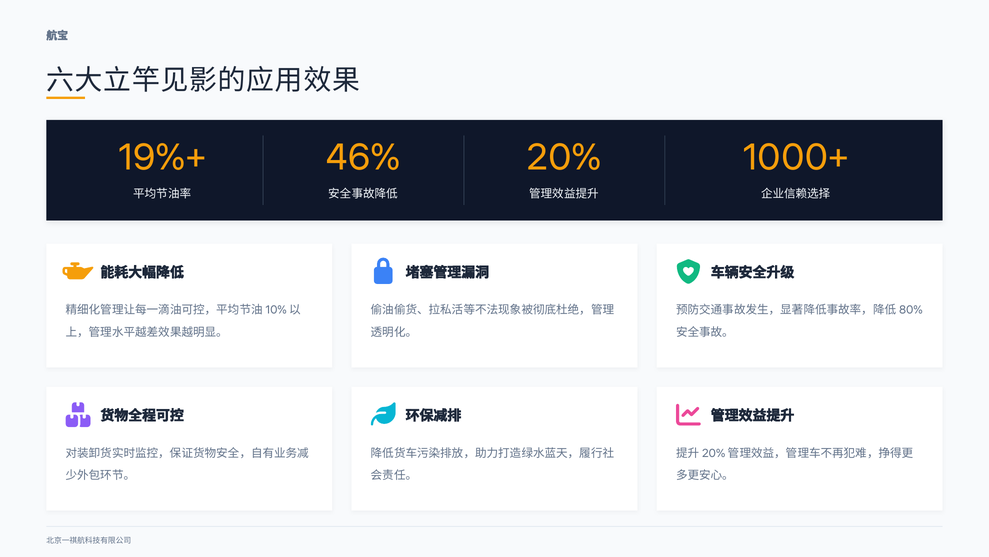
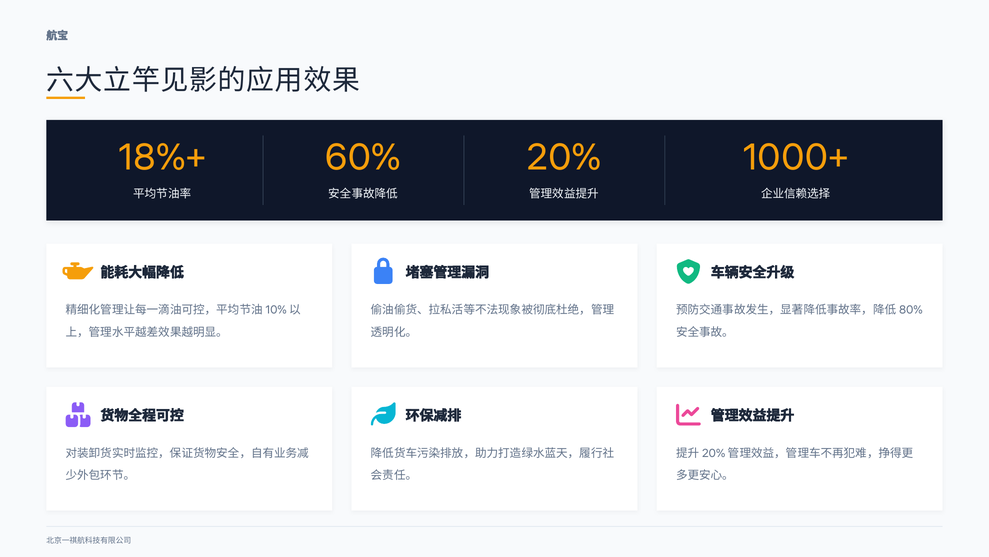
19%+: 19%+ -> 18%+
46%: 46% -> 60%
